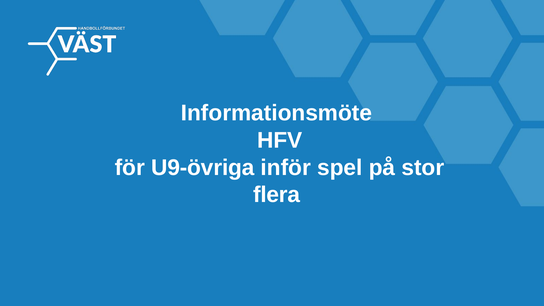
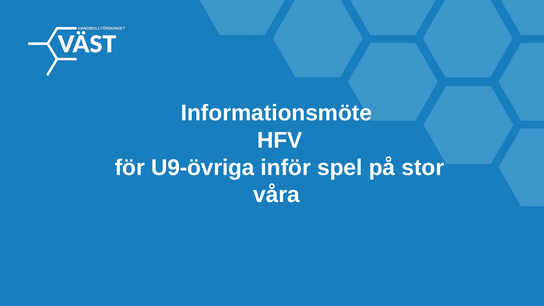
flera: flera -> våra
